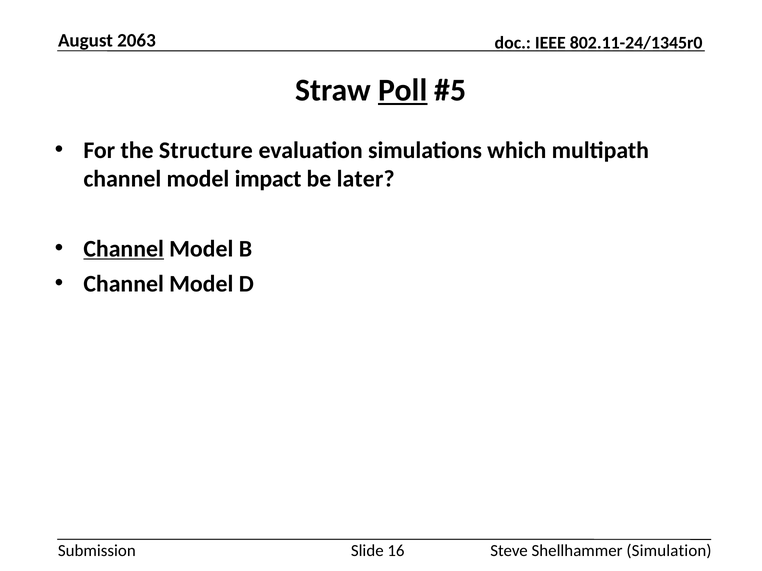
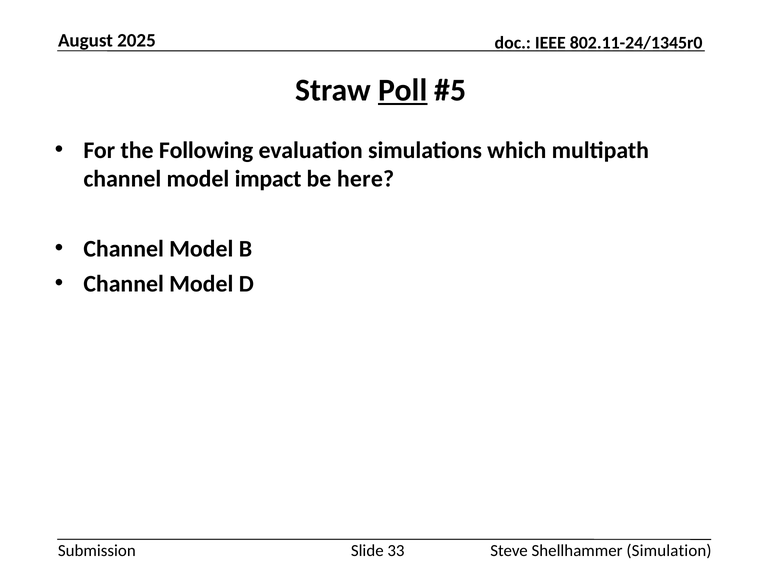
2063: 2063 -> 2025
Structure: Structure -> Following
later: later -> here
Channel at (124, 249) underline: present -> none
16: 16 -> 33
